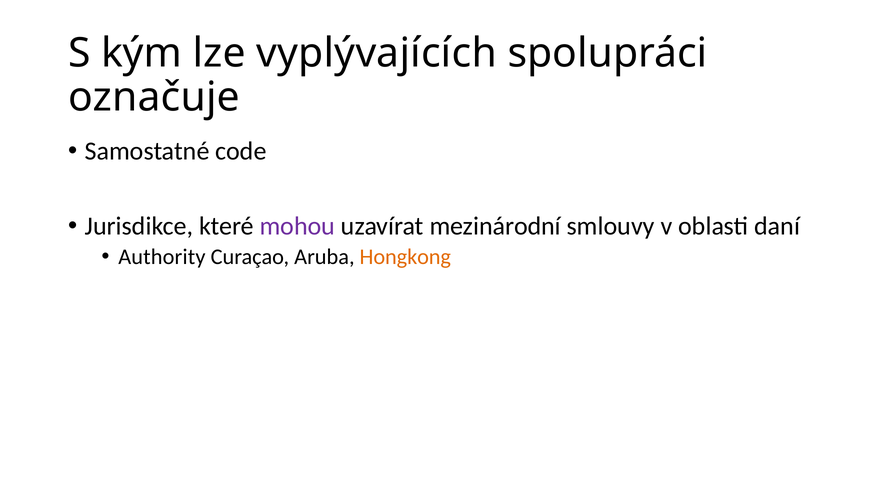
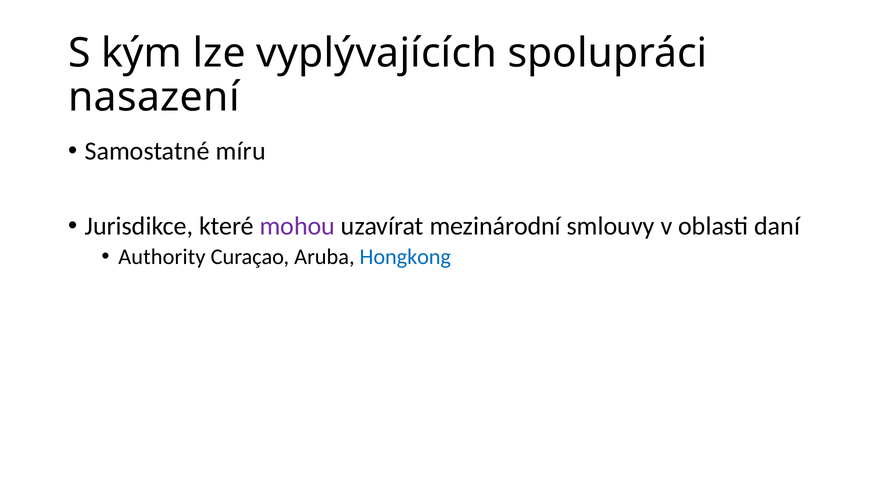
označuje: označuje -> nasazení
code: code -> míru
Hongkong colour: orange -> blue
